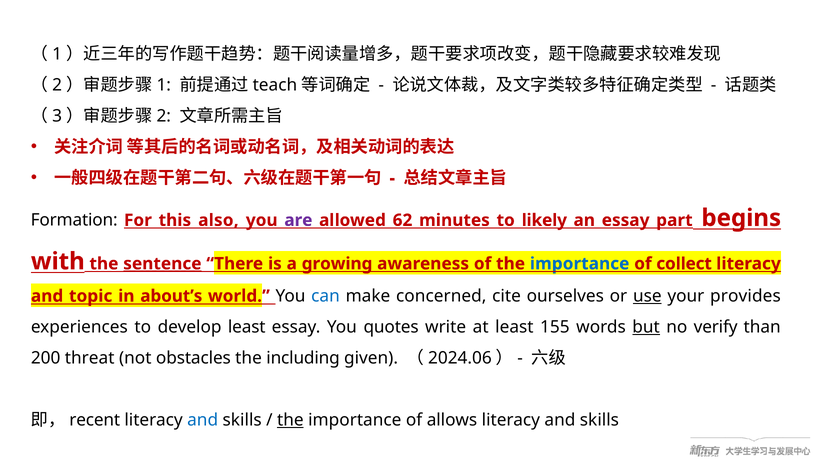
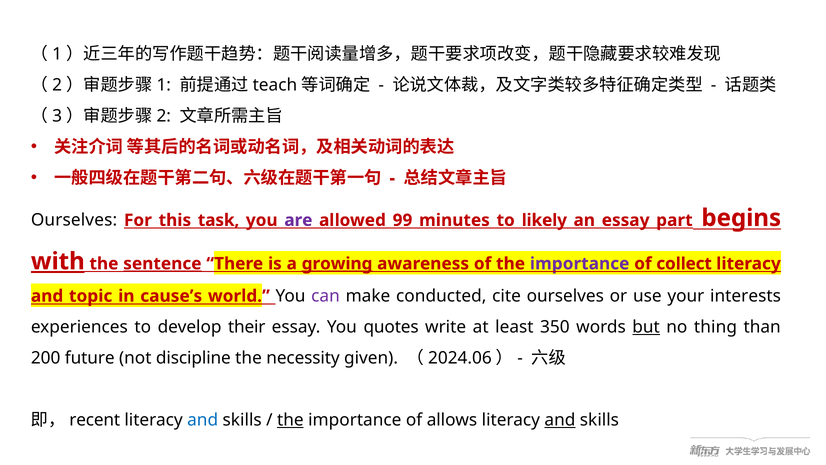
Formation at (74, 220): Formation -> Ourselves
also: also -> task
62: 62 -> 99
with underline: none -> present
growing underline: none -> present
importance at (580, 263) colour: blue -> purple
about’s: about’s -> cause’s
can colour: blue -> purple
concerned: concerned -> conducted
use underline: present -> none
provides: provides -> interests
develop least: least -> their
155: 155 -> 350
verify: verify -> thing
threat: threat -> future
obstacles: obstacles -> discipline
including: including -> necessity
and at (560, 420) underline: none -> present
